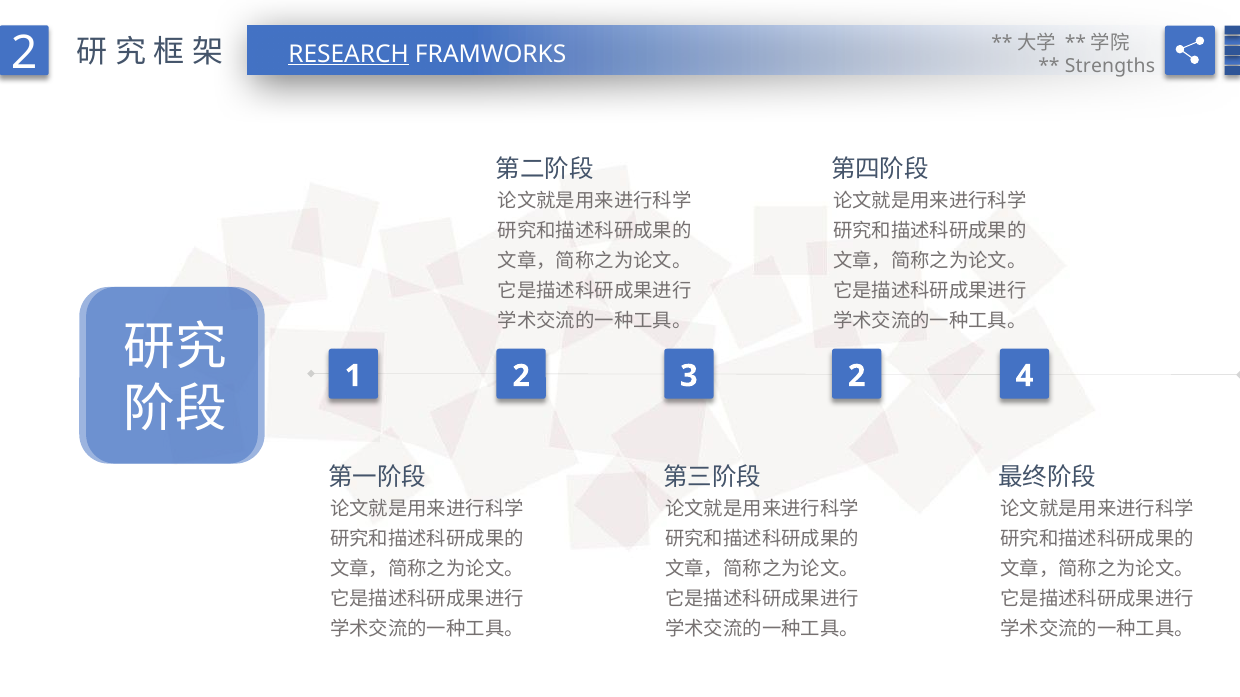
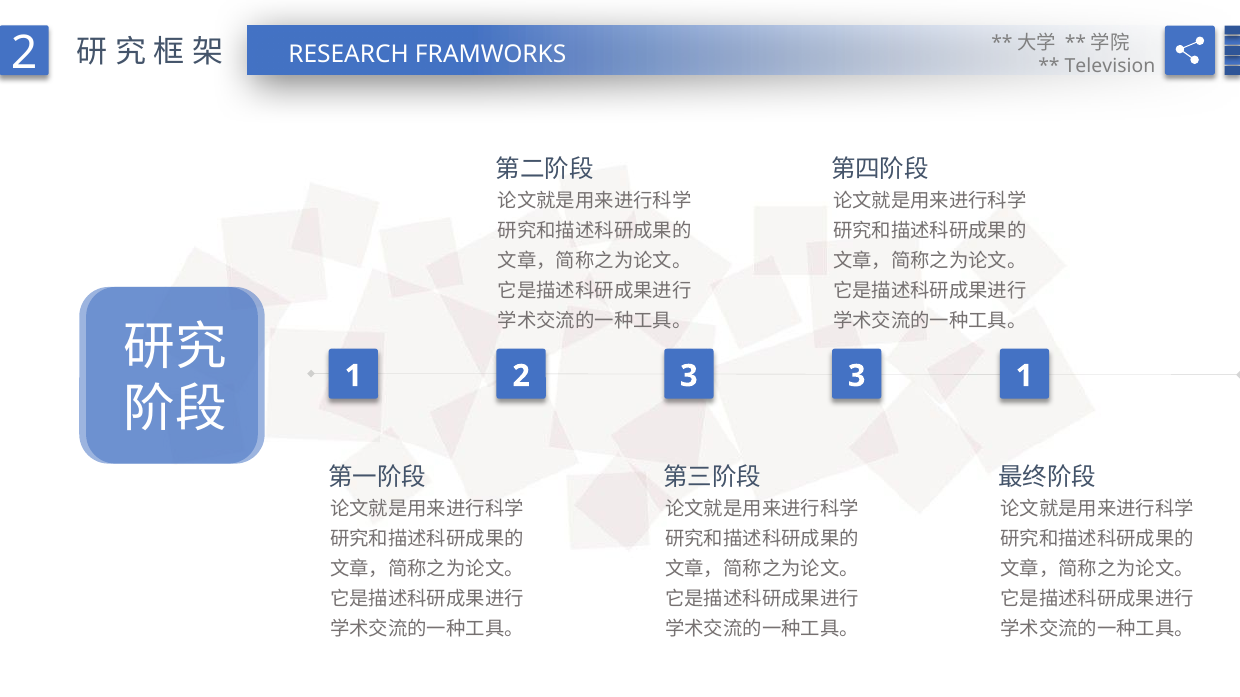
RESEARCH underline: present -> none
Strengths: Strengths -> Television
2 at (857, 376): 2 -> 3
2 4: 4 -> 1
